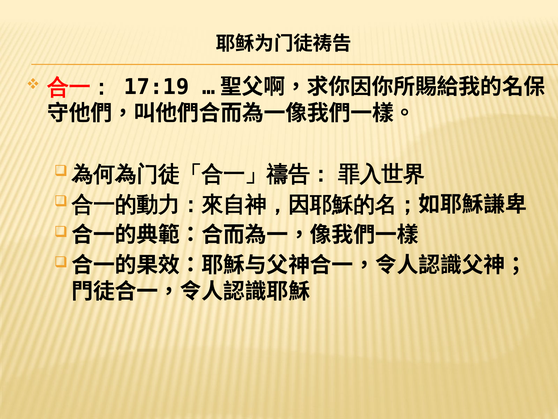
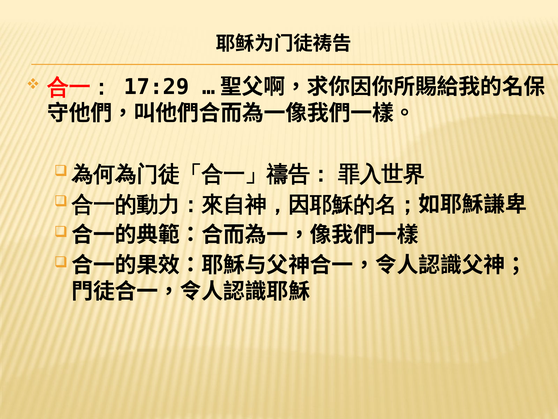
17:19: 17:19 -> 17:29
